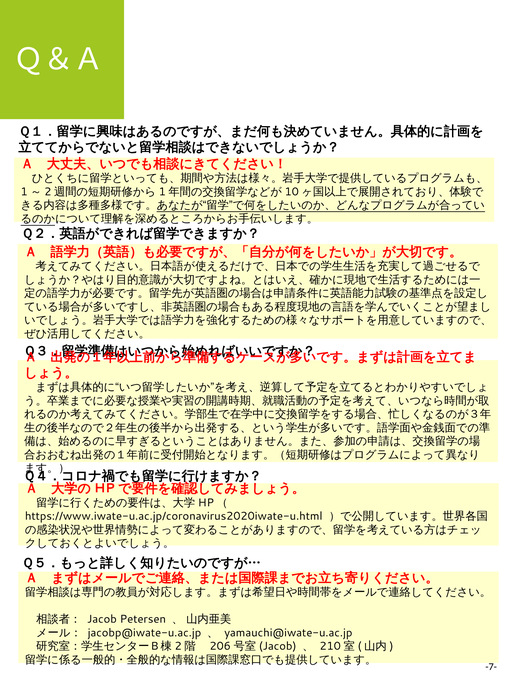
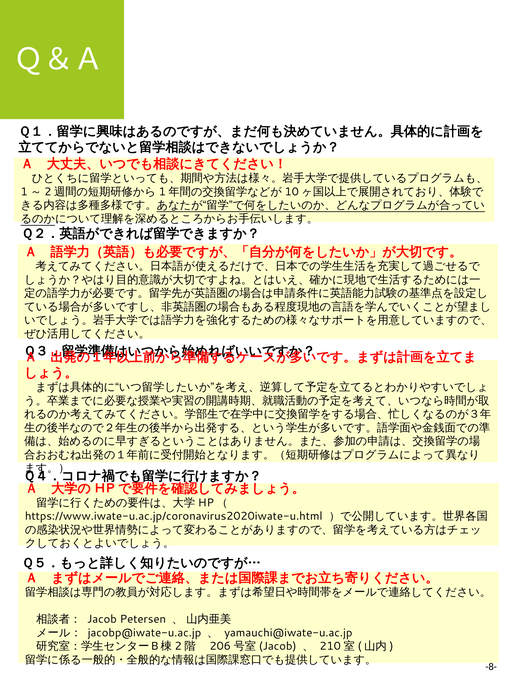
-7-: -7- -> -8-
